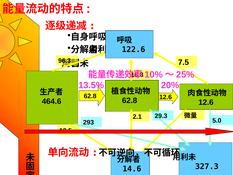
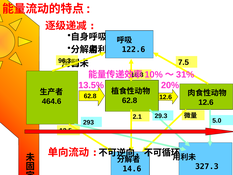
25%: 25% -> 31%
